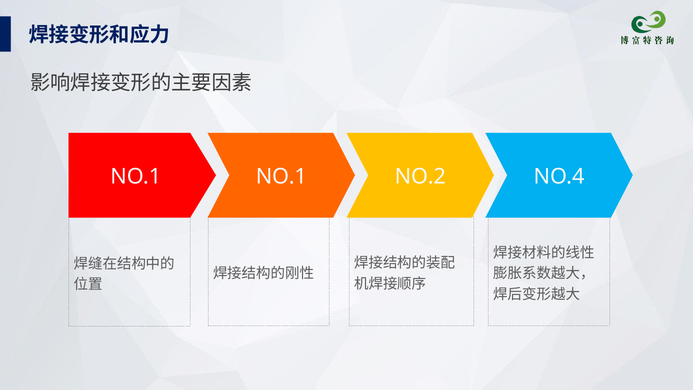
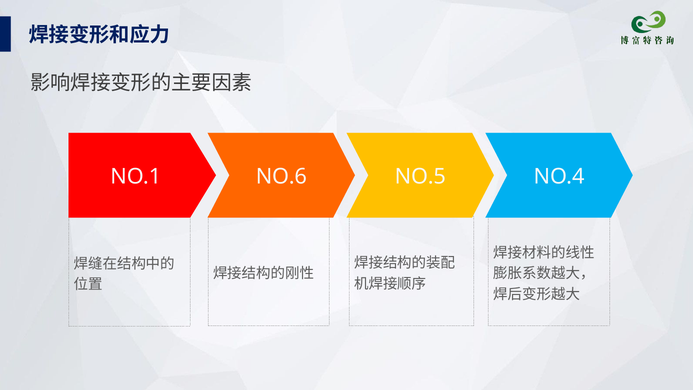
NO.1 at (281, 177): NO.1 -> NO.6
NO.2: NO.2 -> NO.5
